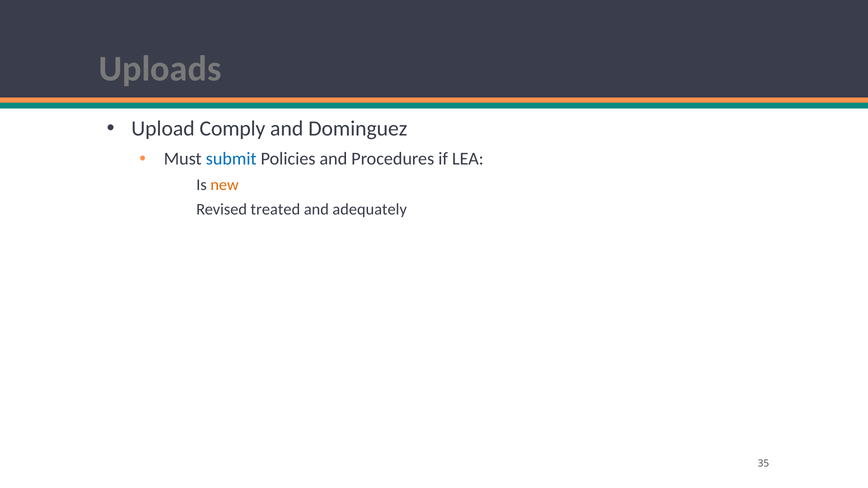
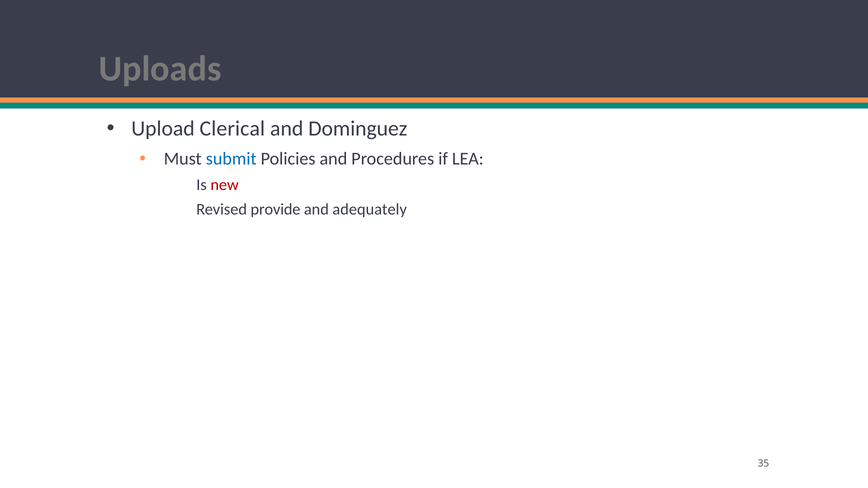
Comply: Comply -> Clerical
new colour: orange -> red
treated: treated -> provide
